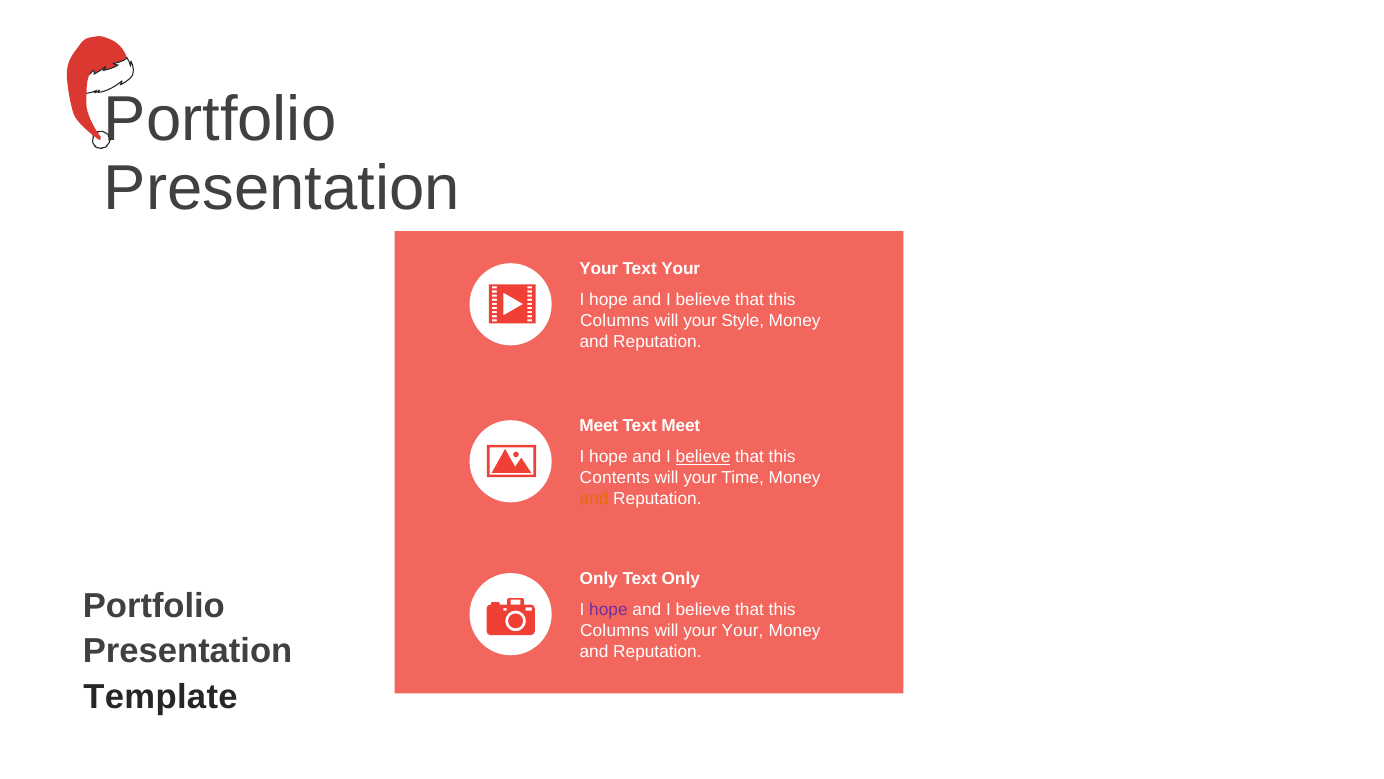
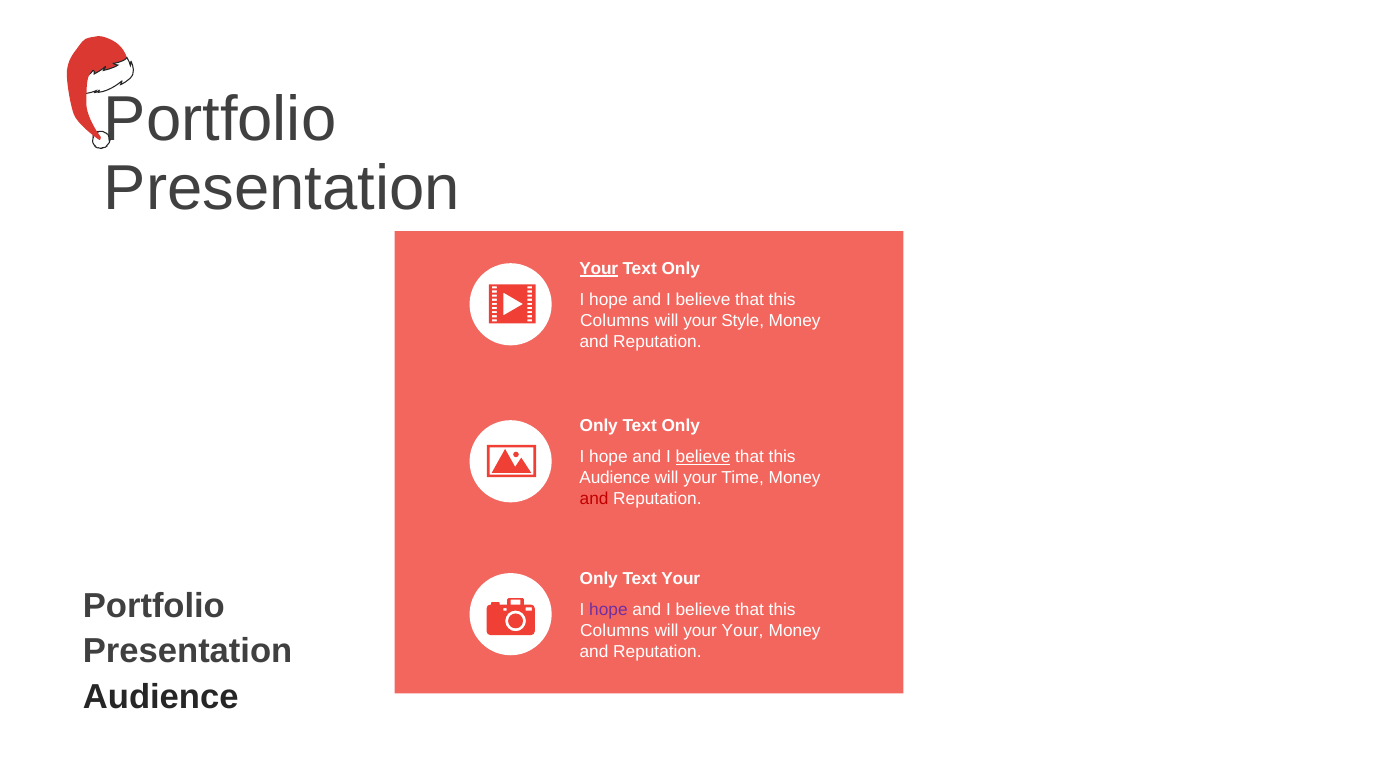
Your at (599, 268) underline: none -> present
Your at (681, 268): Your -> Only
Meet at (599, 425): Meet -> Only
Meet at (681, 425): Meet -> Only
Contents at (615, 477): Contents -> Audience
and at (594, 498) colour: orange -> red
Text Only: Only -> Your
Template at (161, 697): Template -> Audience
